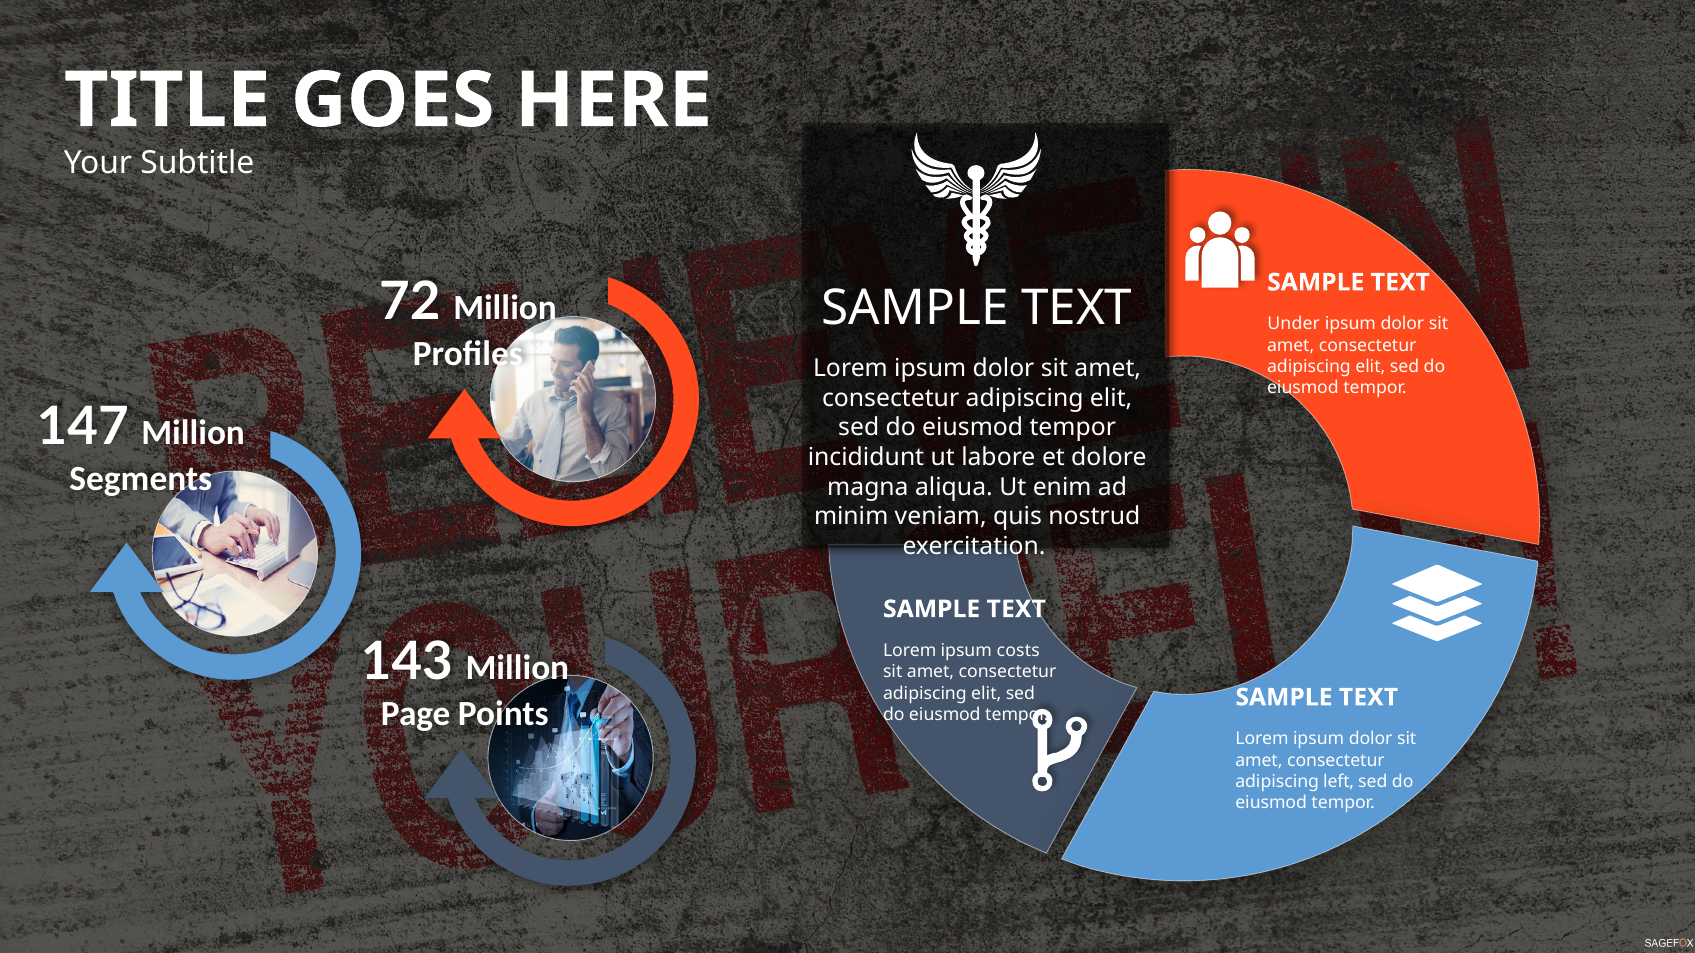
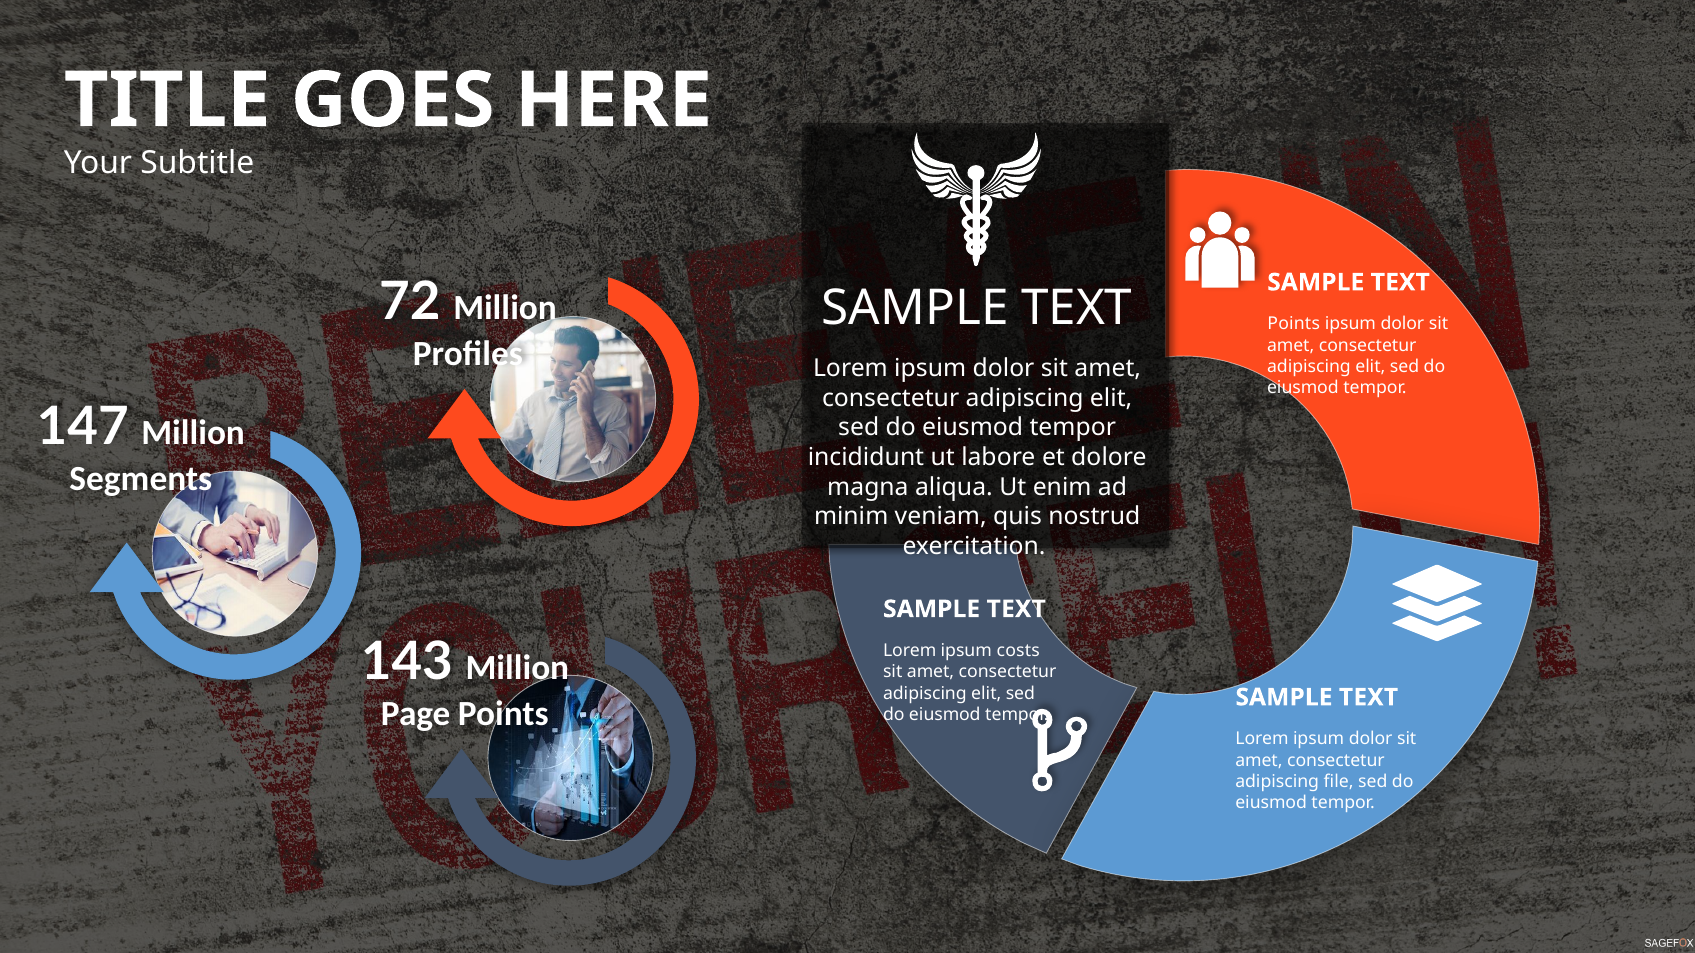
Under at (1294, 324): Under -> Points
left: left -> file
